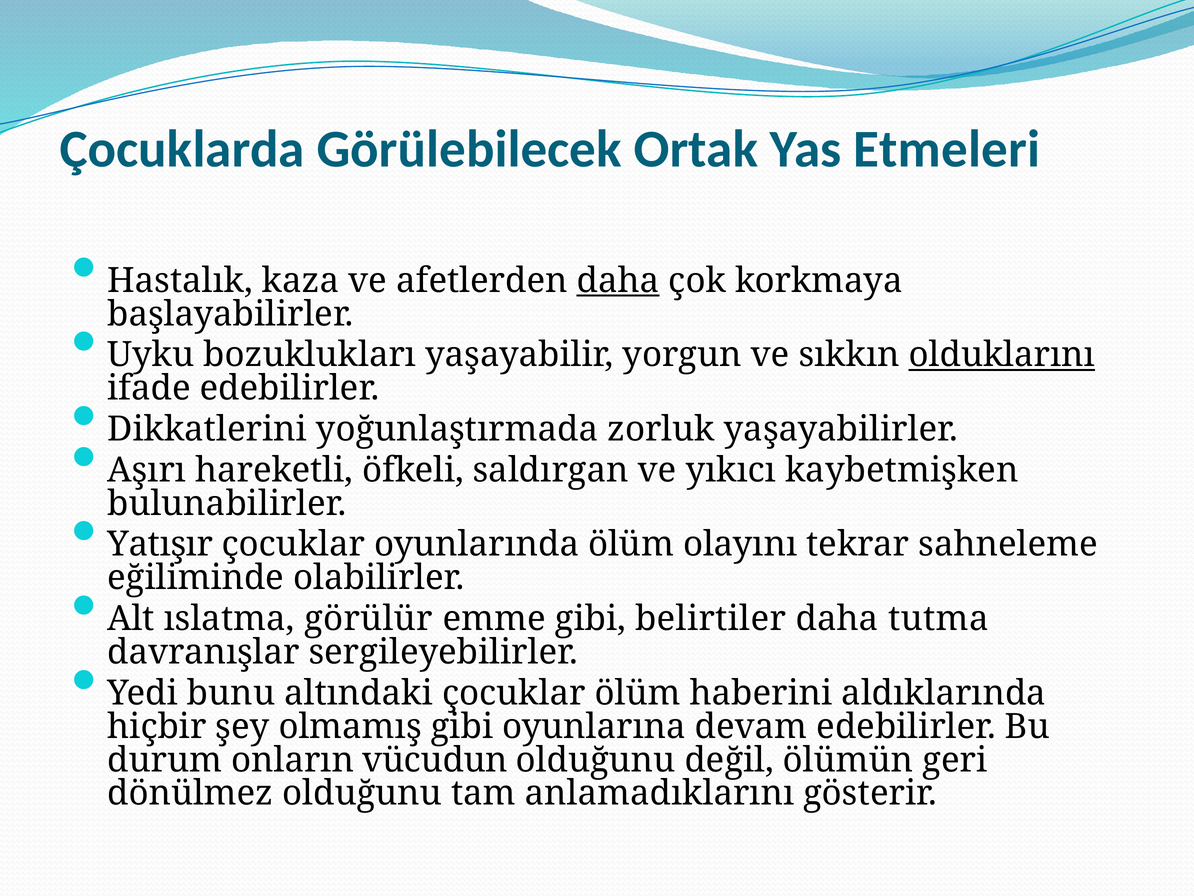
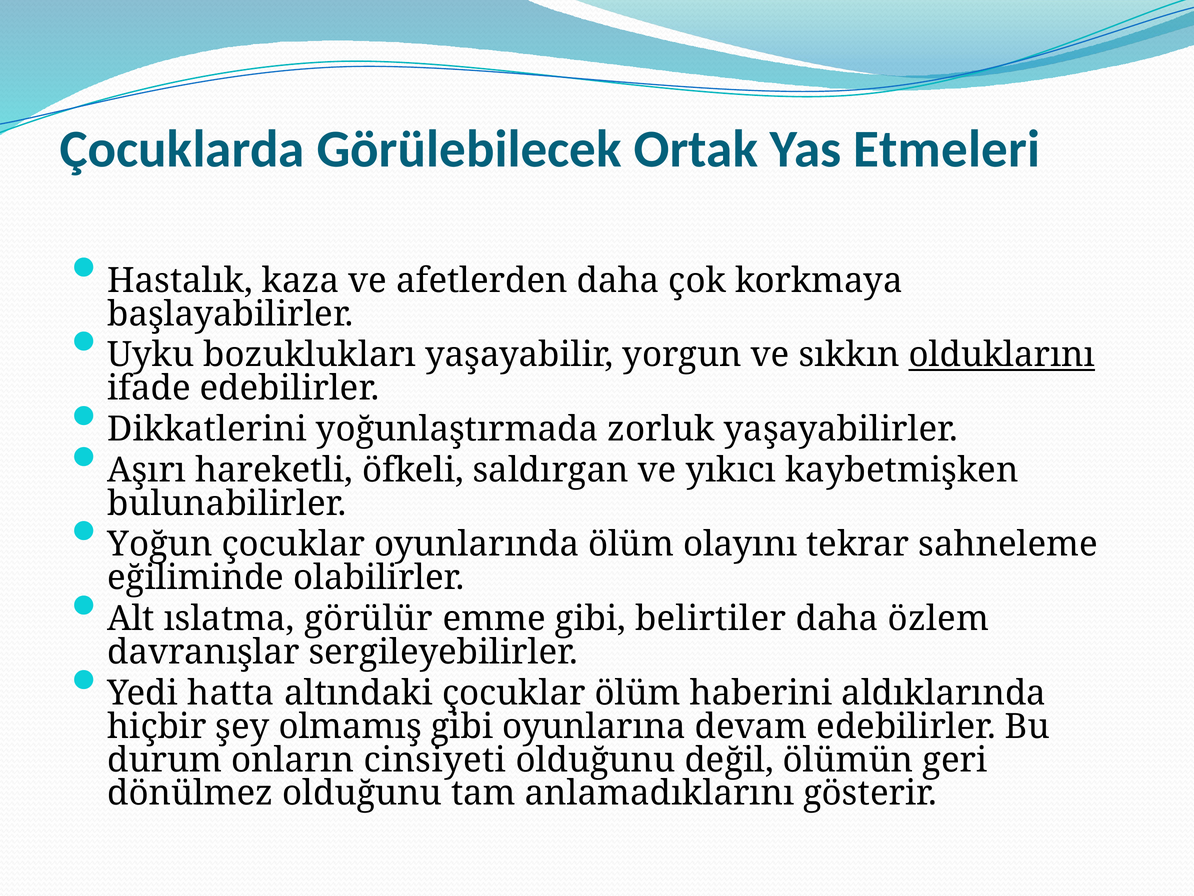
daha at (618, 281) underline: present -> none
Yatışır: Yatışır -> Yoğun
tutma: tutma -> özlem
bunu: bunu -> hatta
vücudun: vücudun -> cinsiyeti
